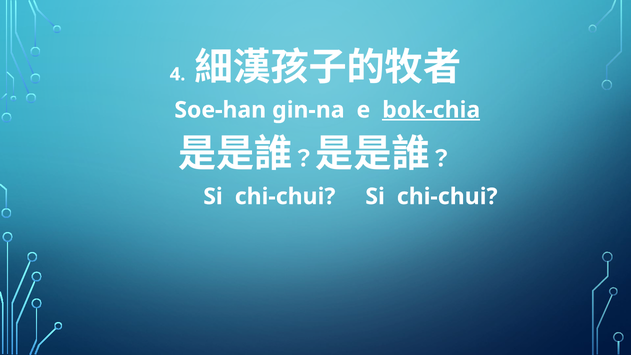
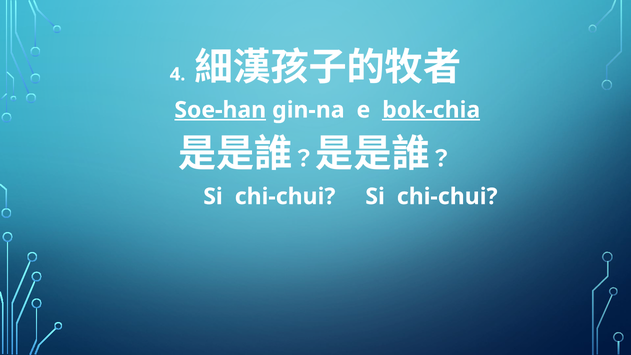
Soe-han underline: none -> present
